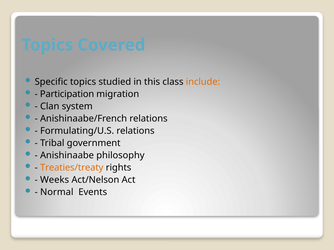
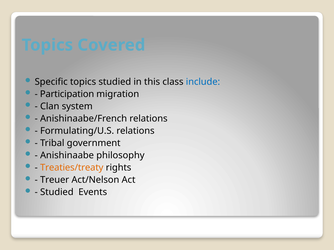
include colour: orange -> blue
Weeks: Weeks -> Treuer
Normal at (57, 193): Normal -> Studied
